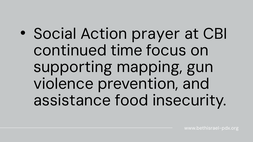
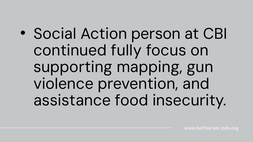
prayer: prayer -> person
time: time -> fully
